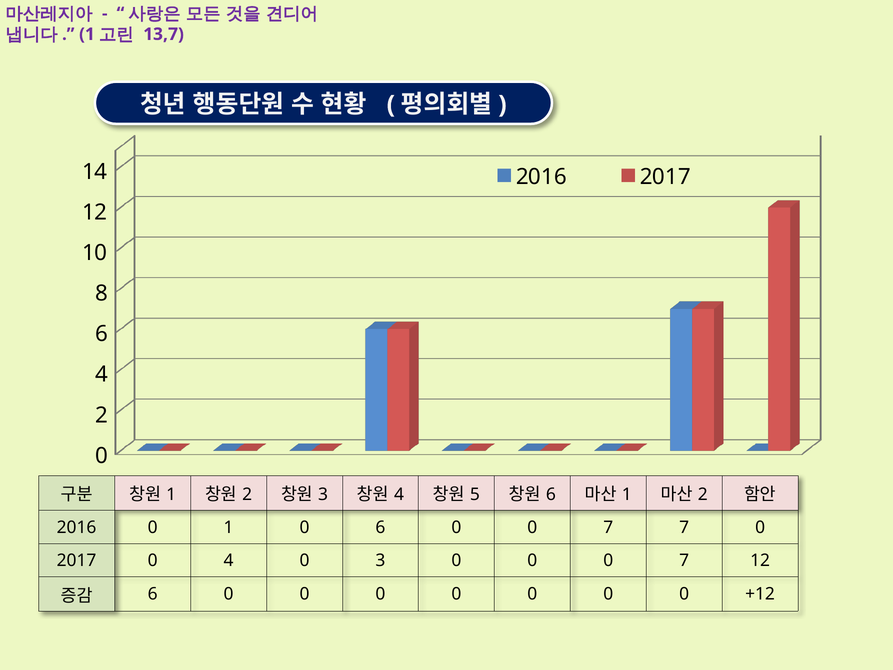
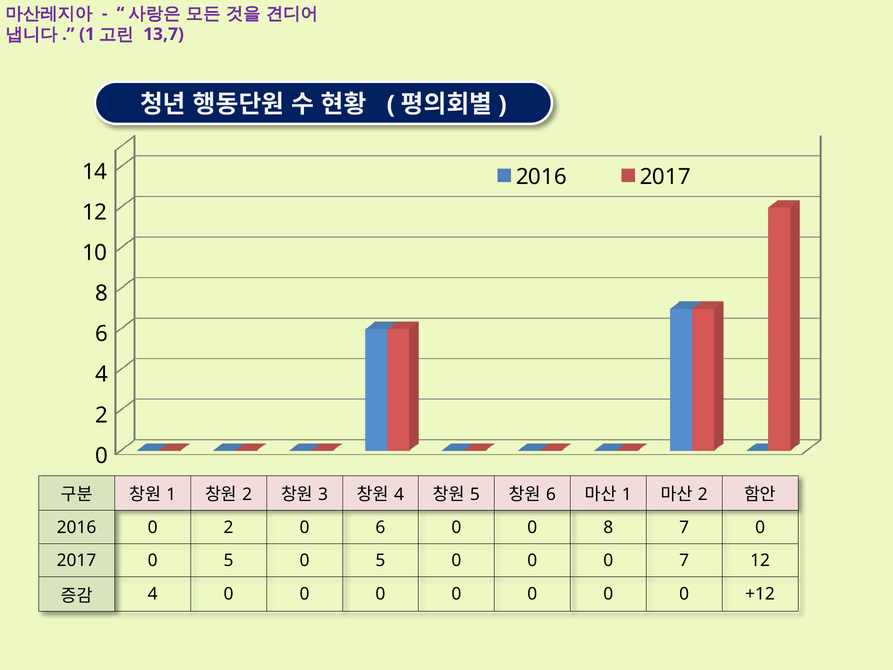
2016 0 1: 1 -> 2
6 0 0 7: 7 -> 8
2017 0 4: 4 -> 5
3 at (380, 561): 3 -> 5
6 at (153, 594): 6 -> 4
